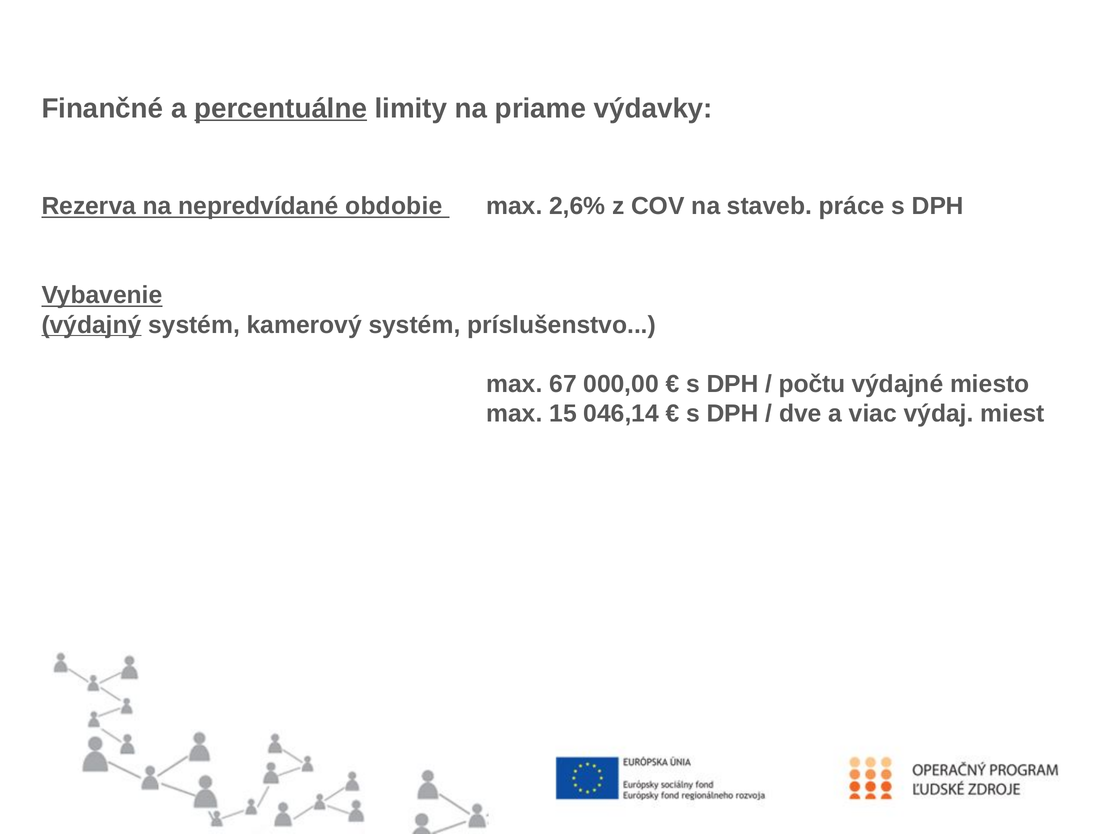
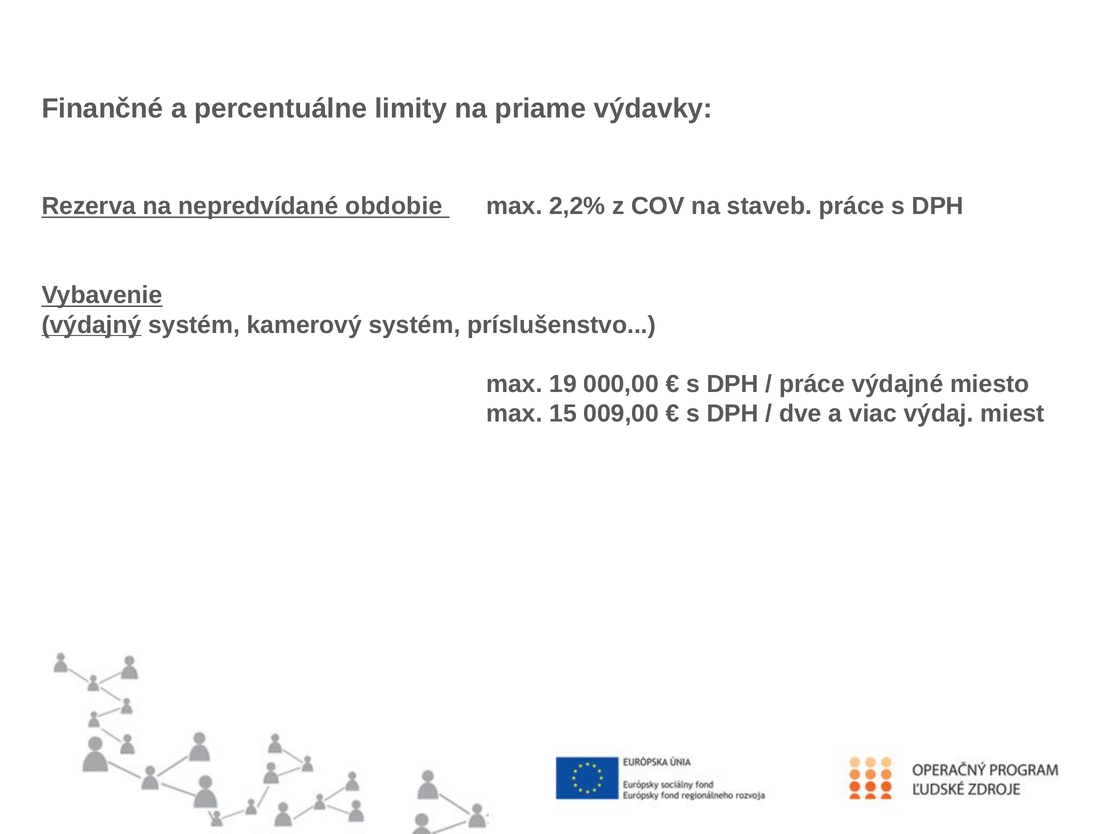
percentuálne underline: present -> none
2,6%: 2,6% -> 2,2%
67: 67 -> 19
počtu at (812, 384): počtu -> práce
046,14: 046,14 -> 009,00
